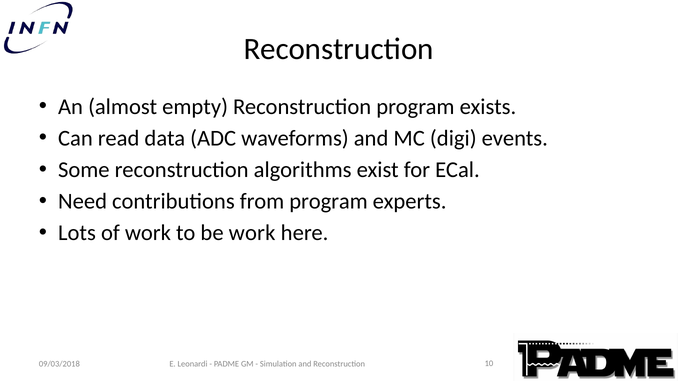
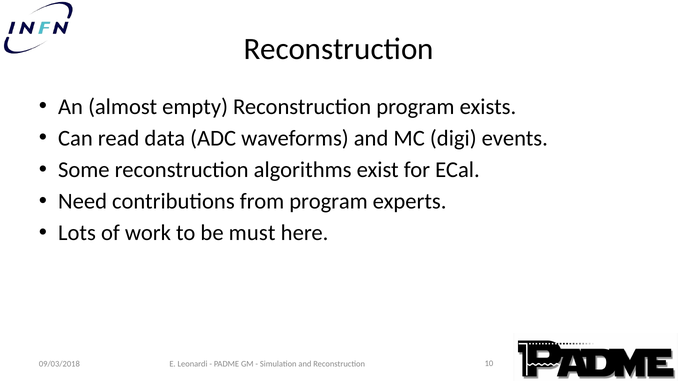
be work: work -> must
